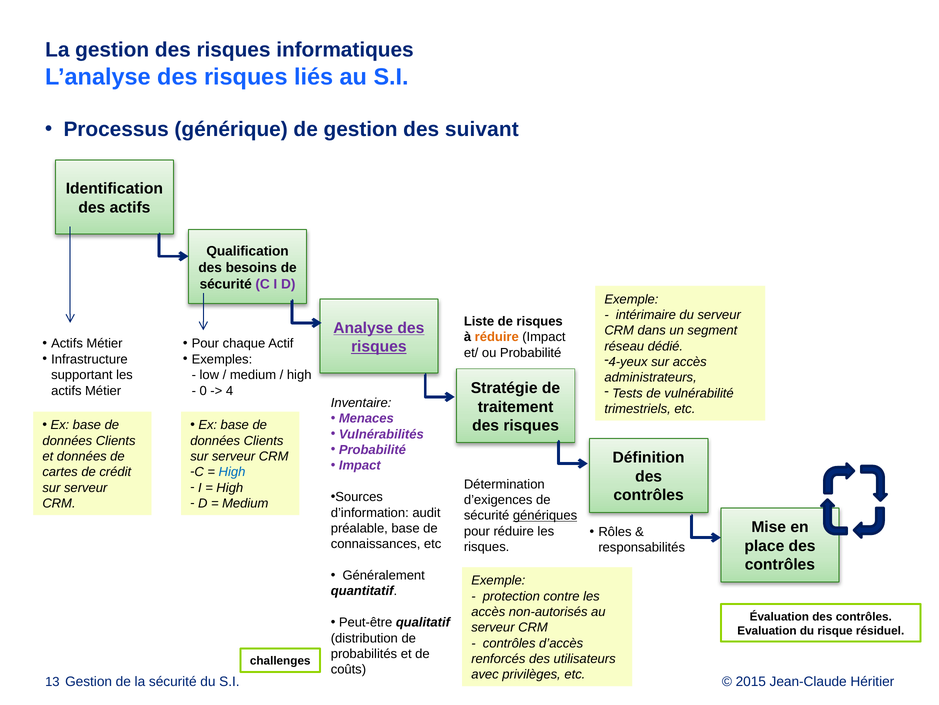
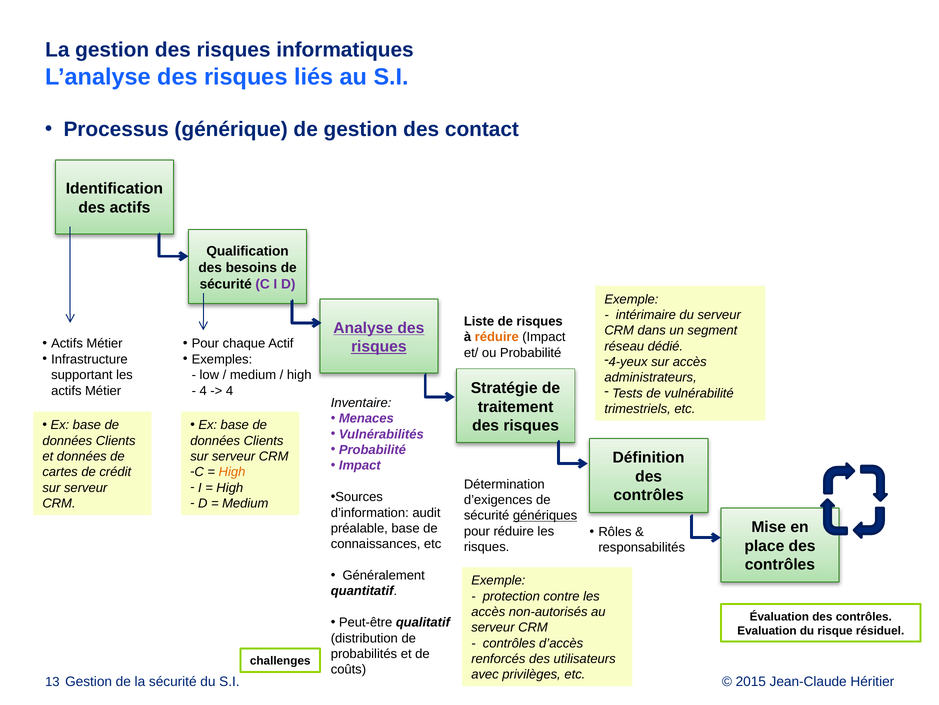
suivant: suivant -> contact
0 at (203, 390): 0 -> 4
High at (232, 472) colour: blue -> orange
